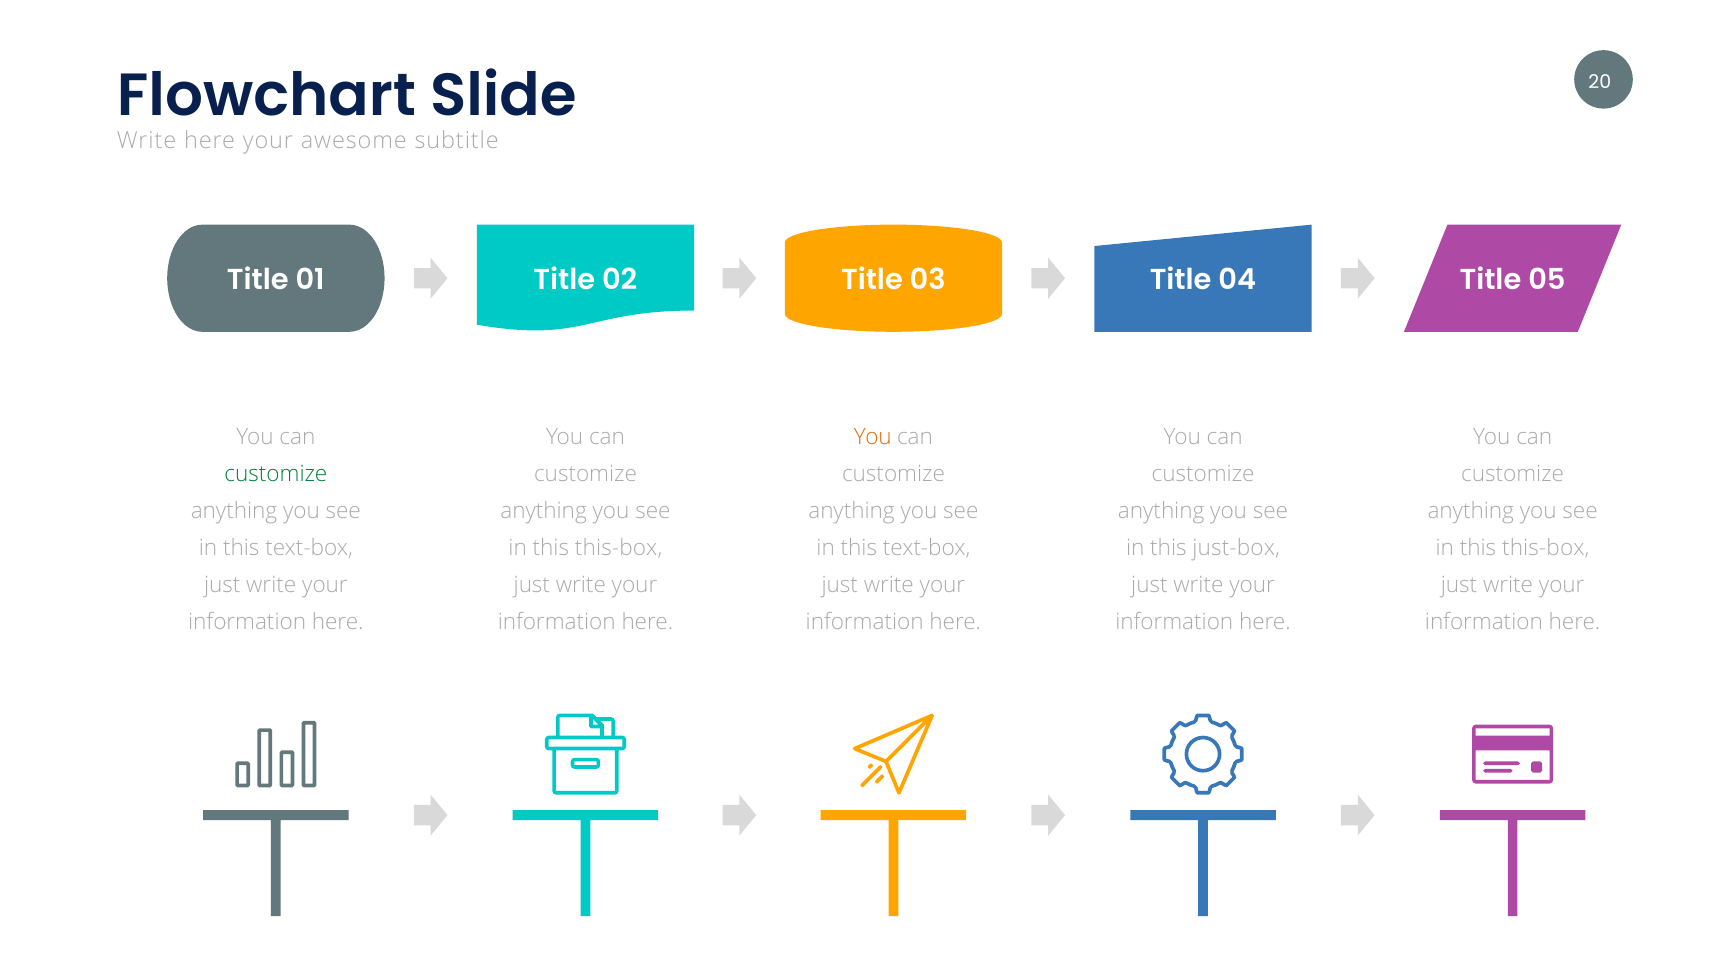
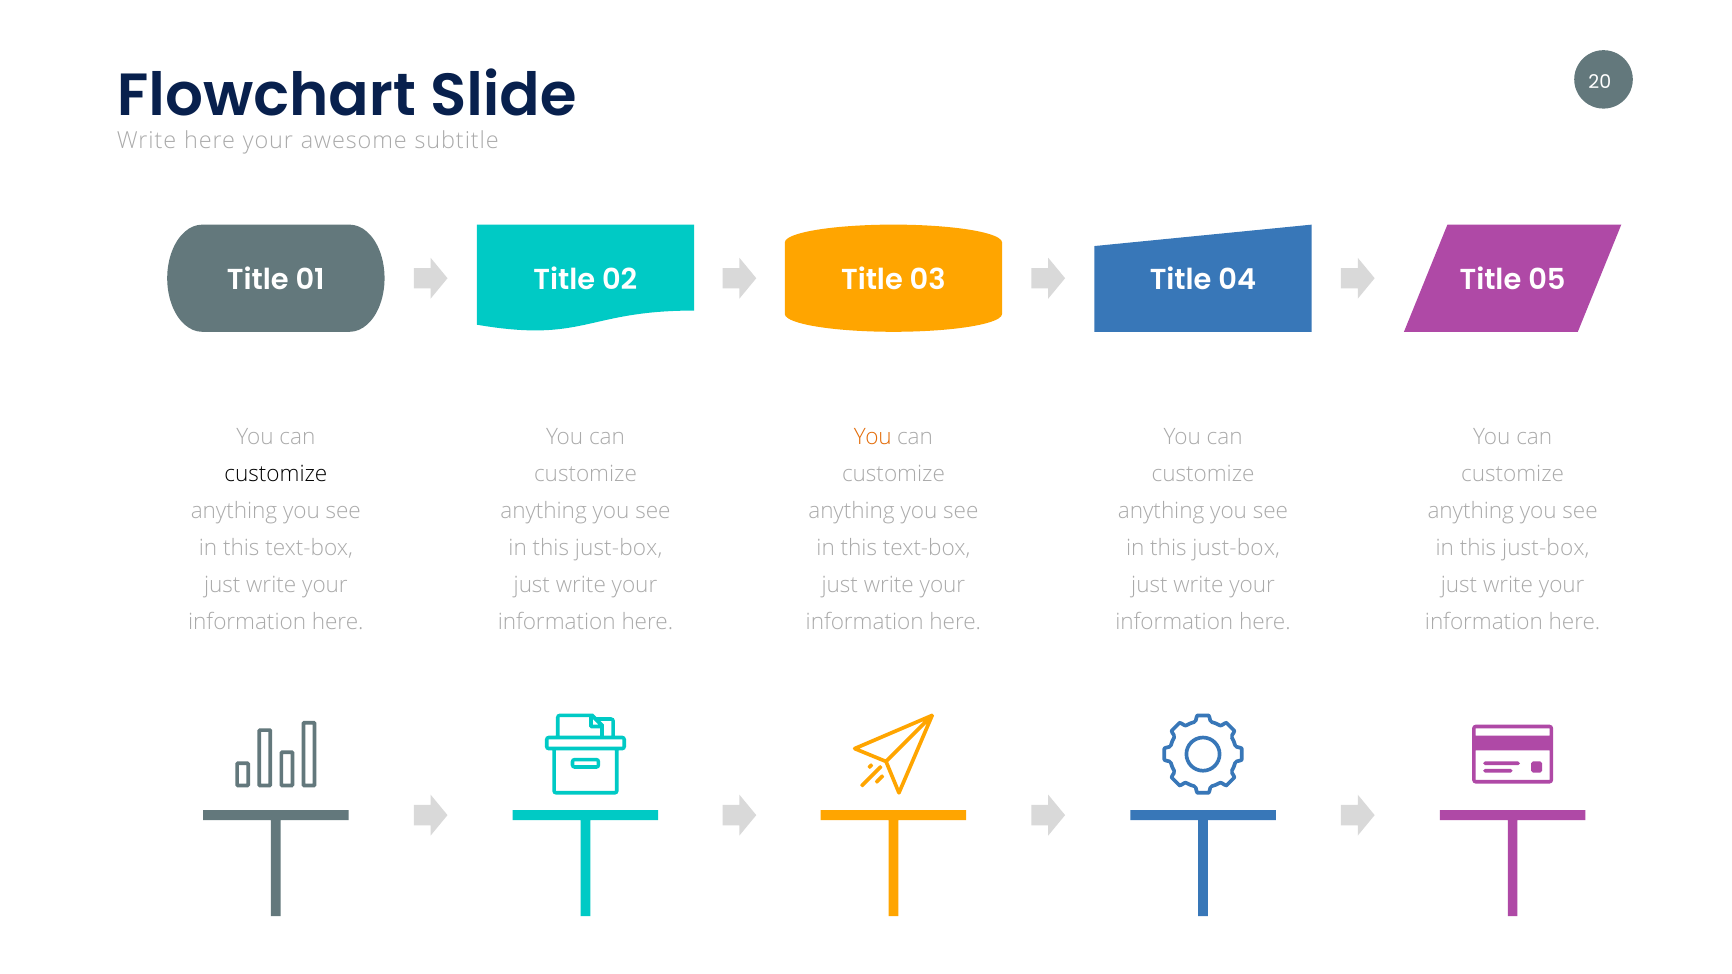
customize at (276, 474) colour: green -> black
this-box at (619, 548): this-box -> just-box
this-box at (1546, 548): this-box -> just-box
